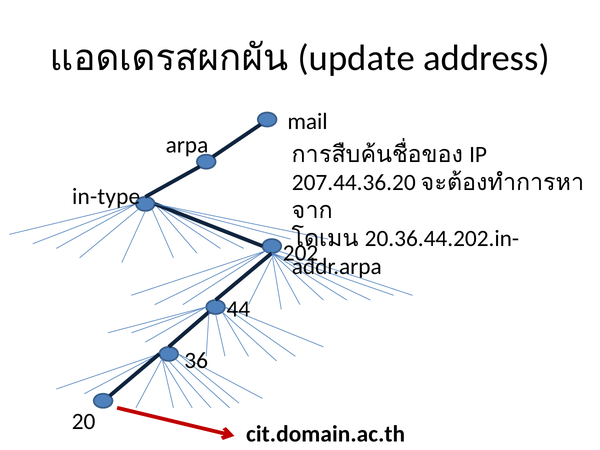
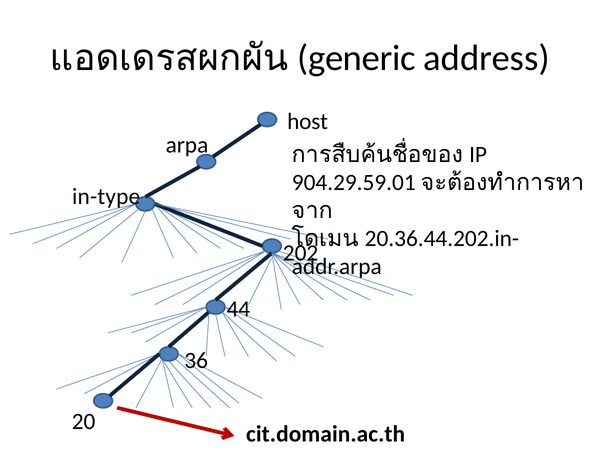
update: update -> generic
mail: mail -> host
207.44.36.20: 207.44.36.20 -> 904.29.59.01
